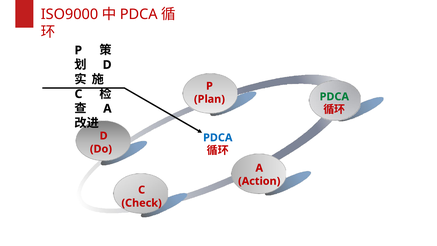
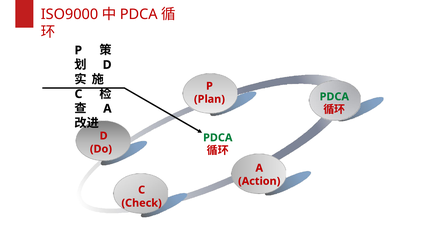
PDCA at (218, 138) colour: blue -> green
